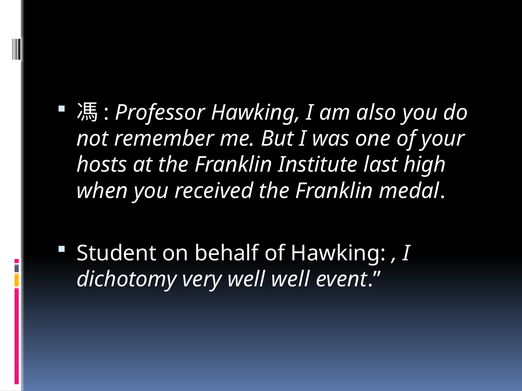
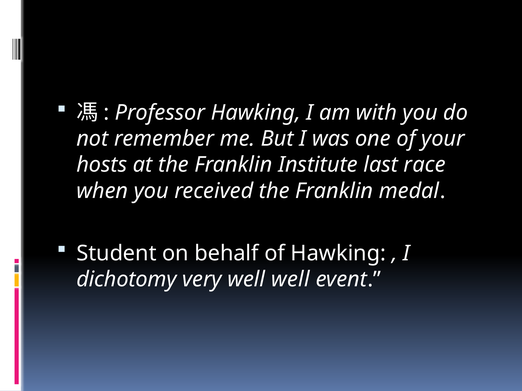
also: also -> with
high: high -> race
